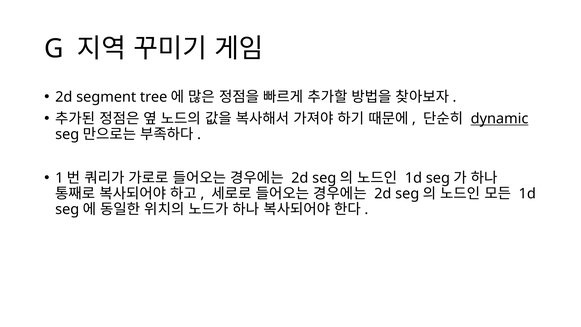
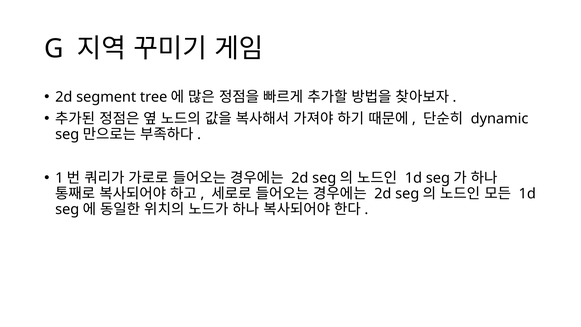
dynamic underline: present -> none
